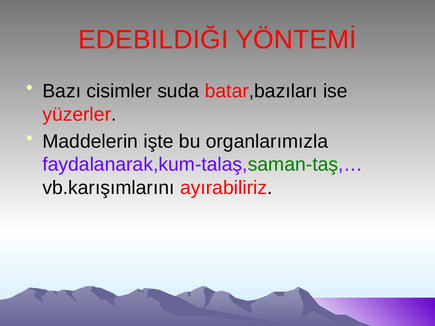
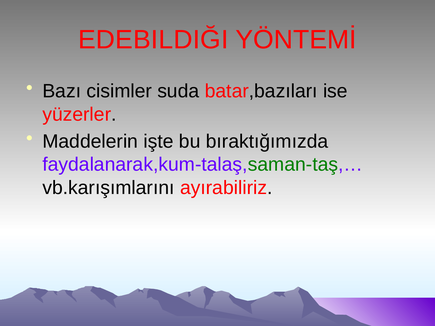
organlarımızla: organlarımızla -> bıraktığımızda
